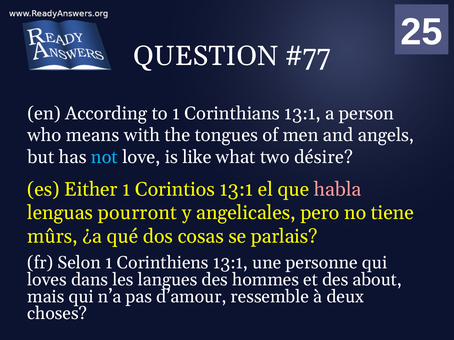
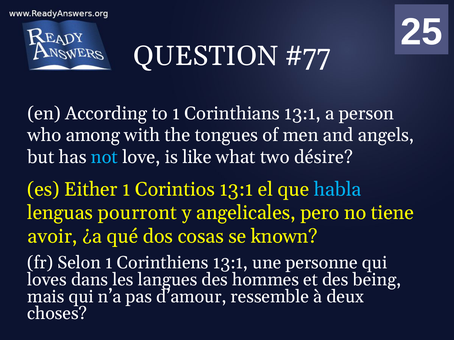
means: means -> among
habla colour: pink -> light blue
mûrs: mûrs -> avoir
parlais: parlais -> known
about: about -> being
